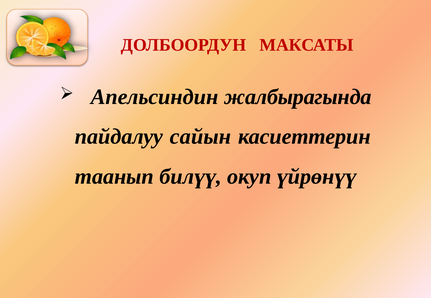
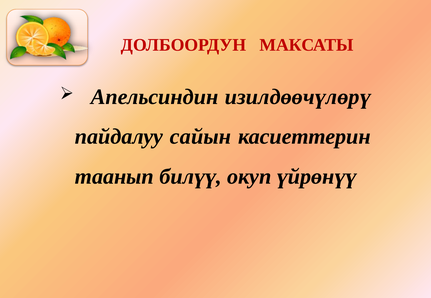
жалбырагында: жалбырагында -> изилдөөчүлөрү
